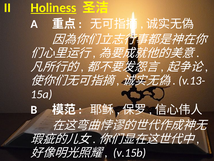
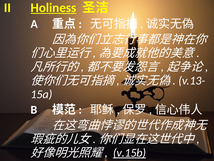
v.15b underline: none -> present
